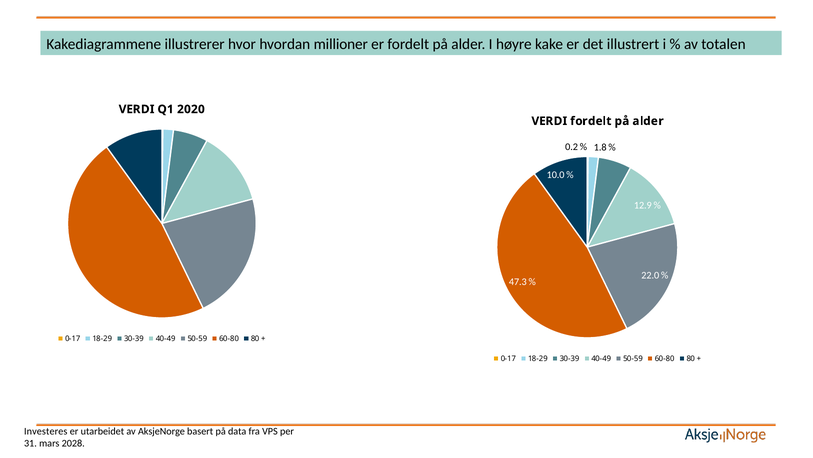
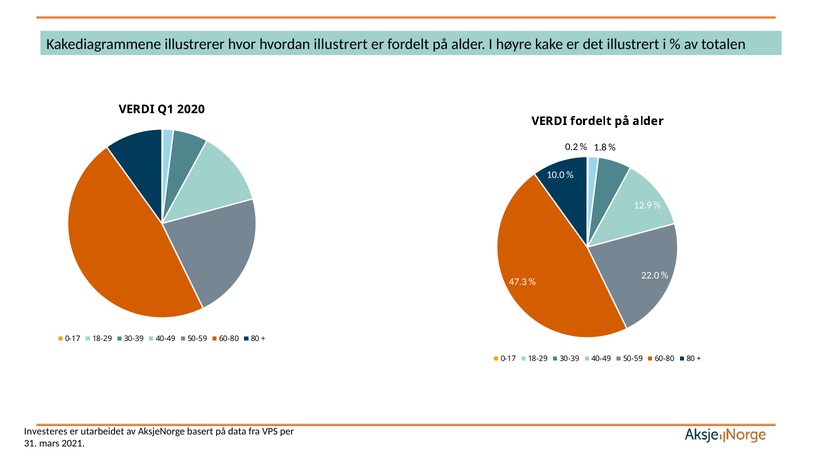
hvordan millioner: millioner -> illustrert
2028: 2028 -> 2021
